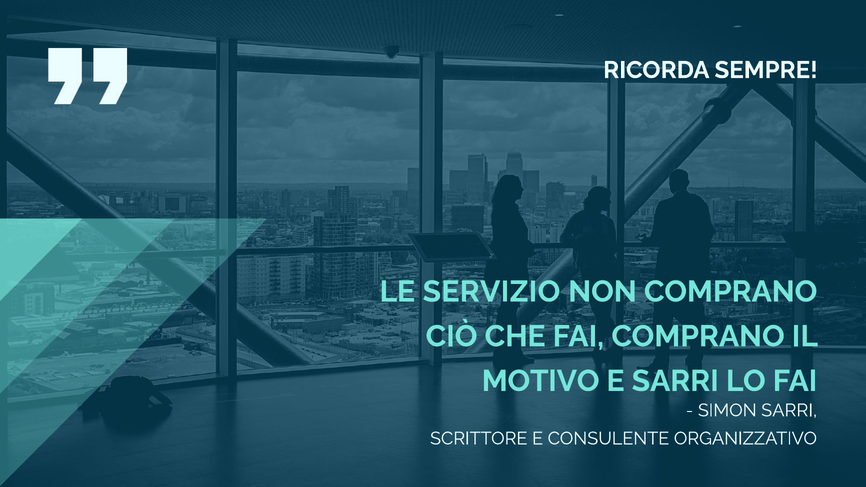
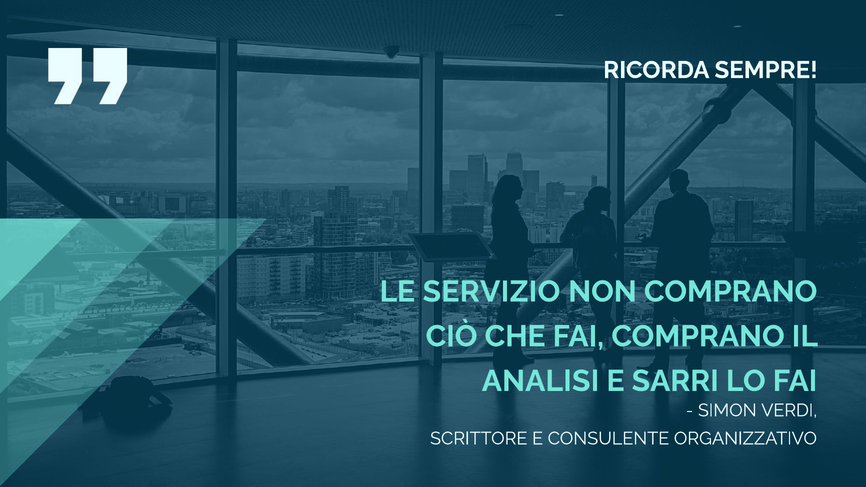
MOTIVO: MOTIVO -> ANALISI
SIMON SARRI: SARRI -> VERDI
